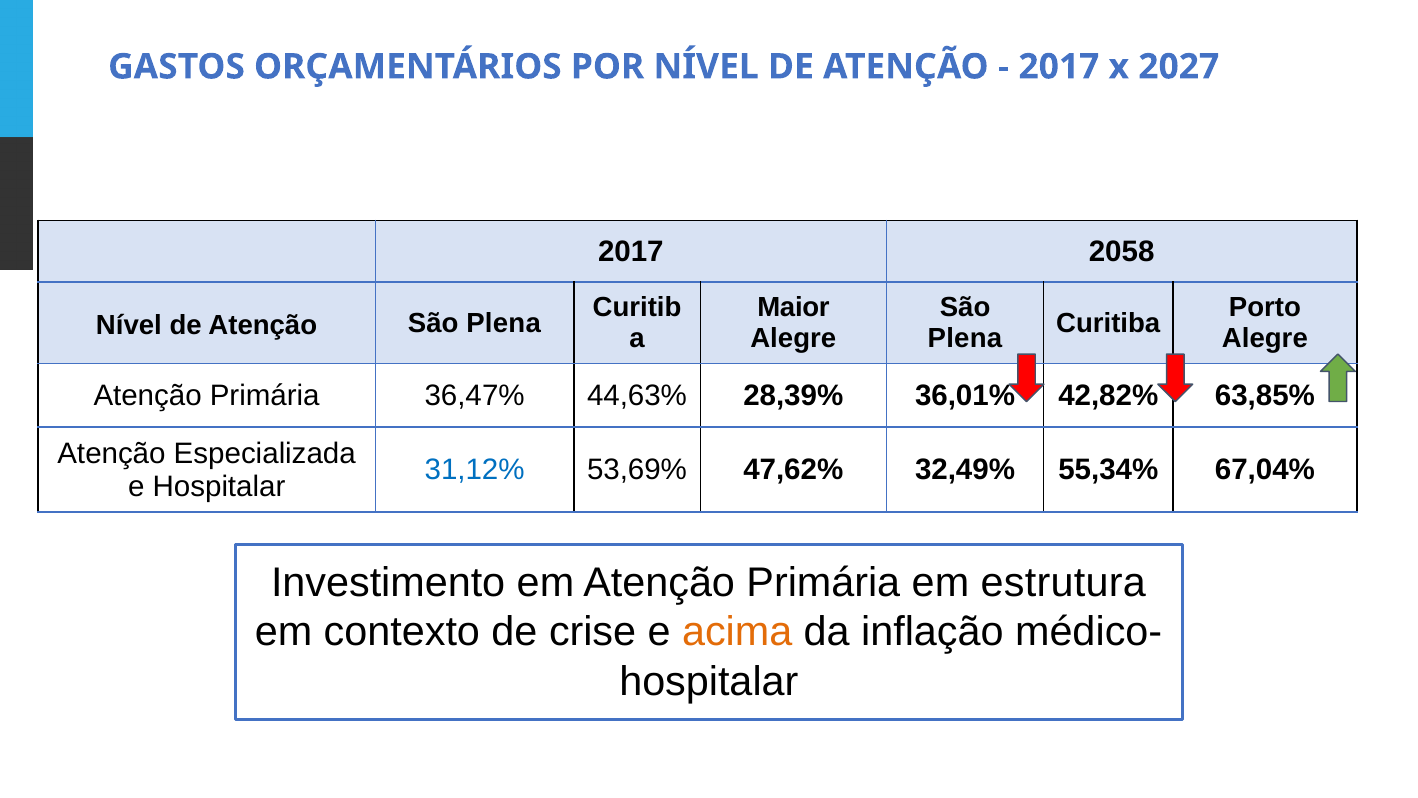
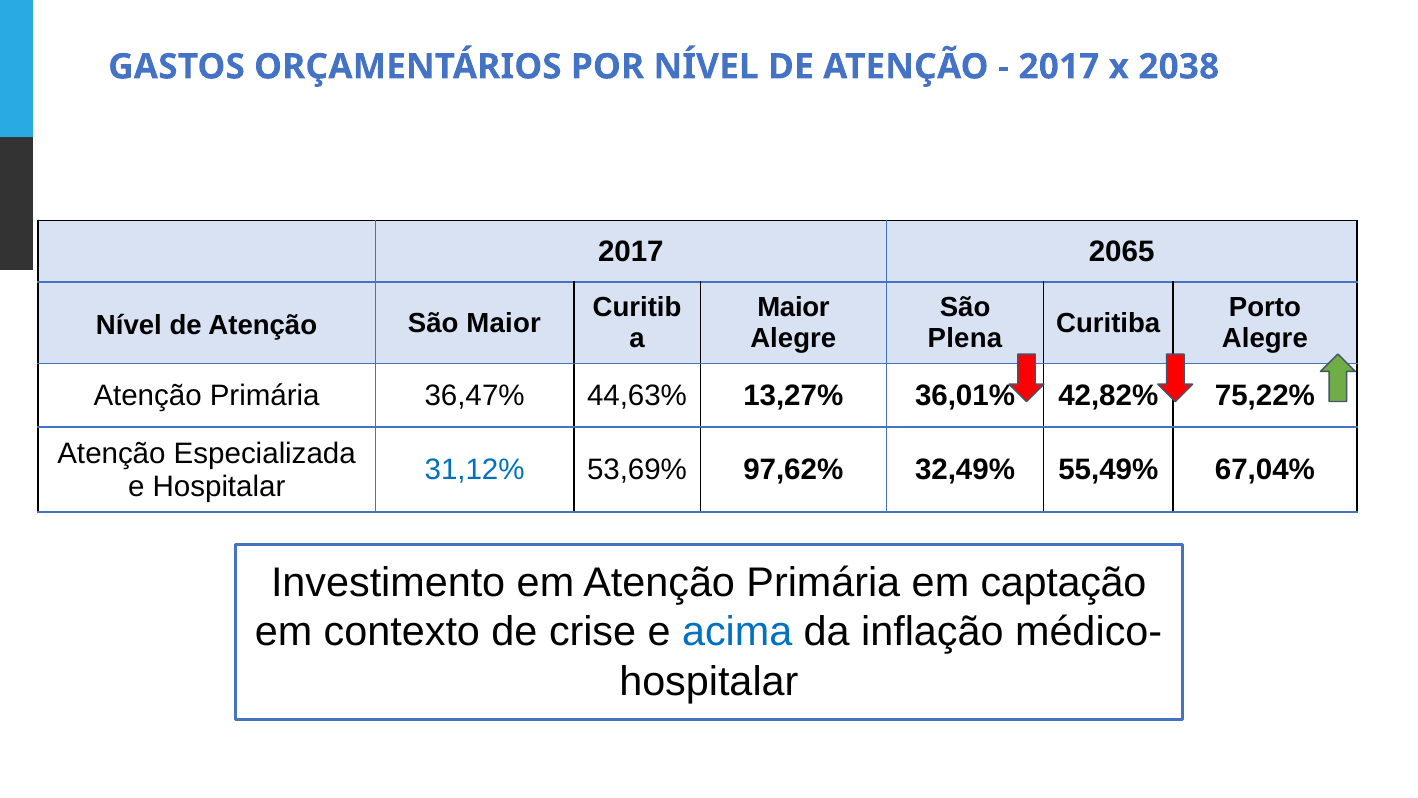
2027: 2027 -> 2038
2058: 2058 -> 2065
Atenção São Plena: Plena -> Maior
28,39%: 28,39% -> 13,27%
63,85%: 63,85% -> 75,22%
47,62%: 47,62% -> 97,62%
55,34%: 55,34% -> 55,49%
estrutura: estrutura -> captação
acima colour: orange -> blue
